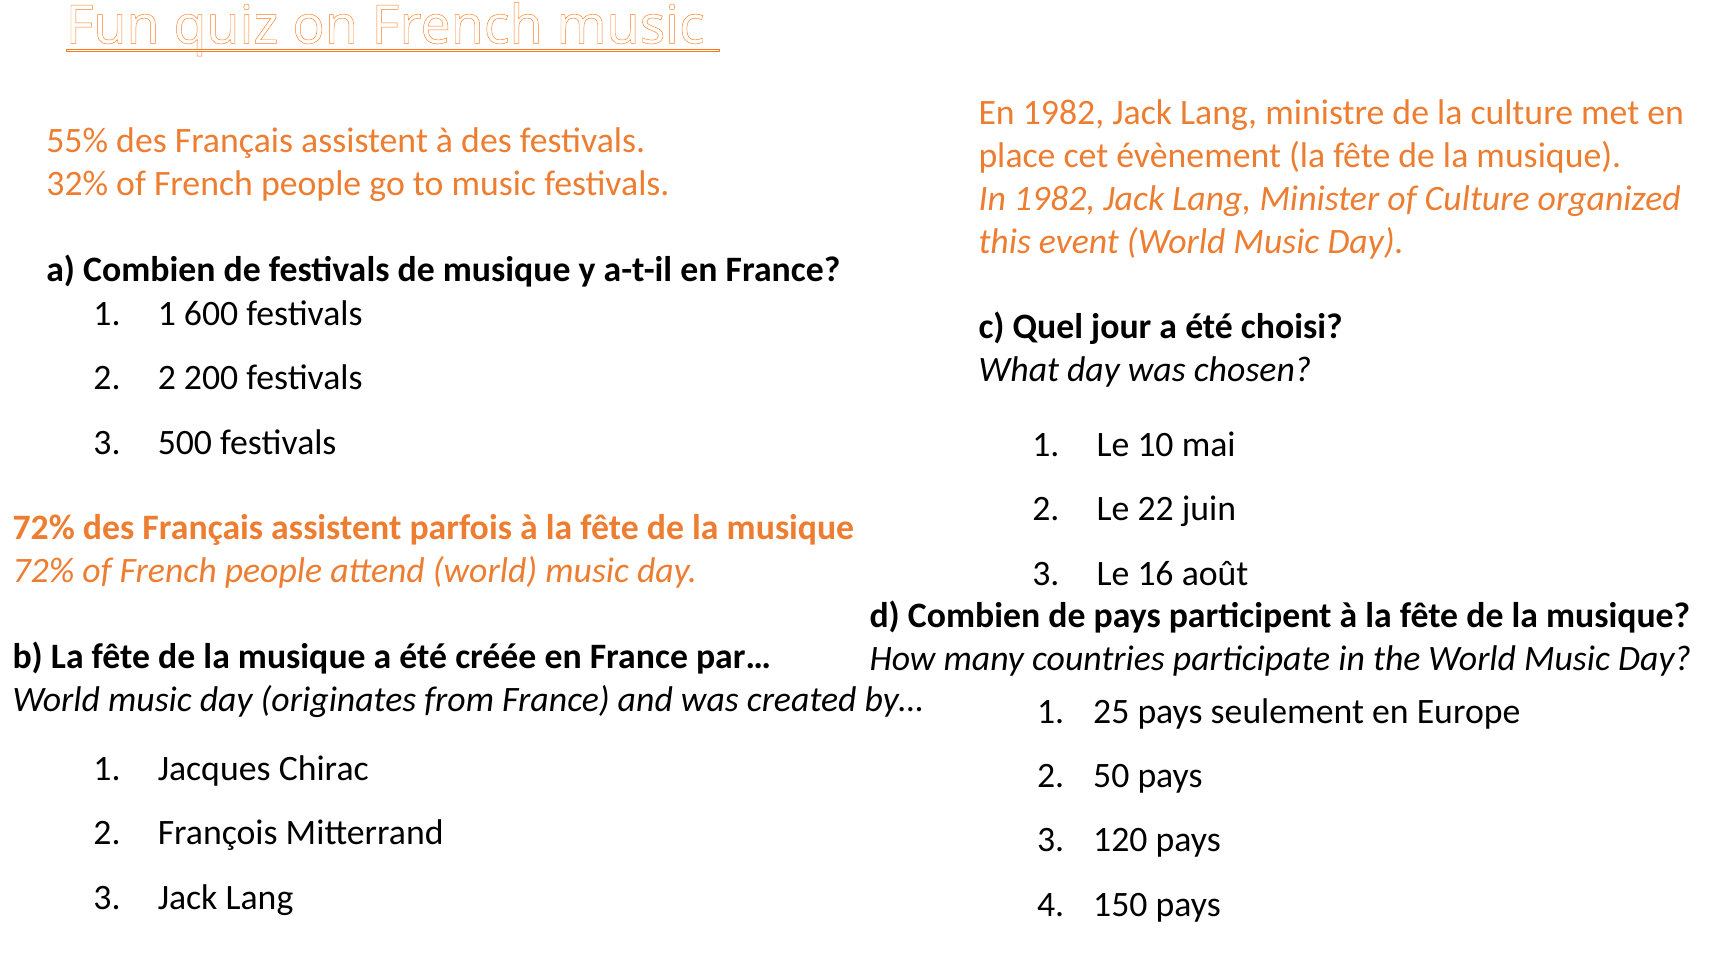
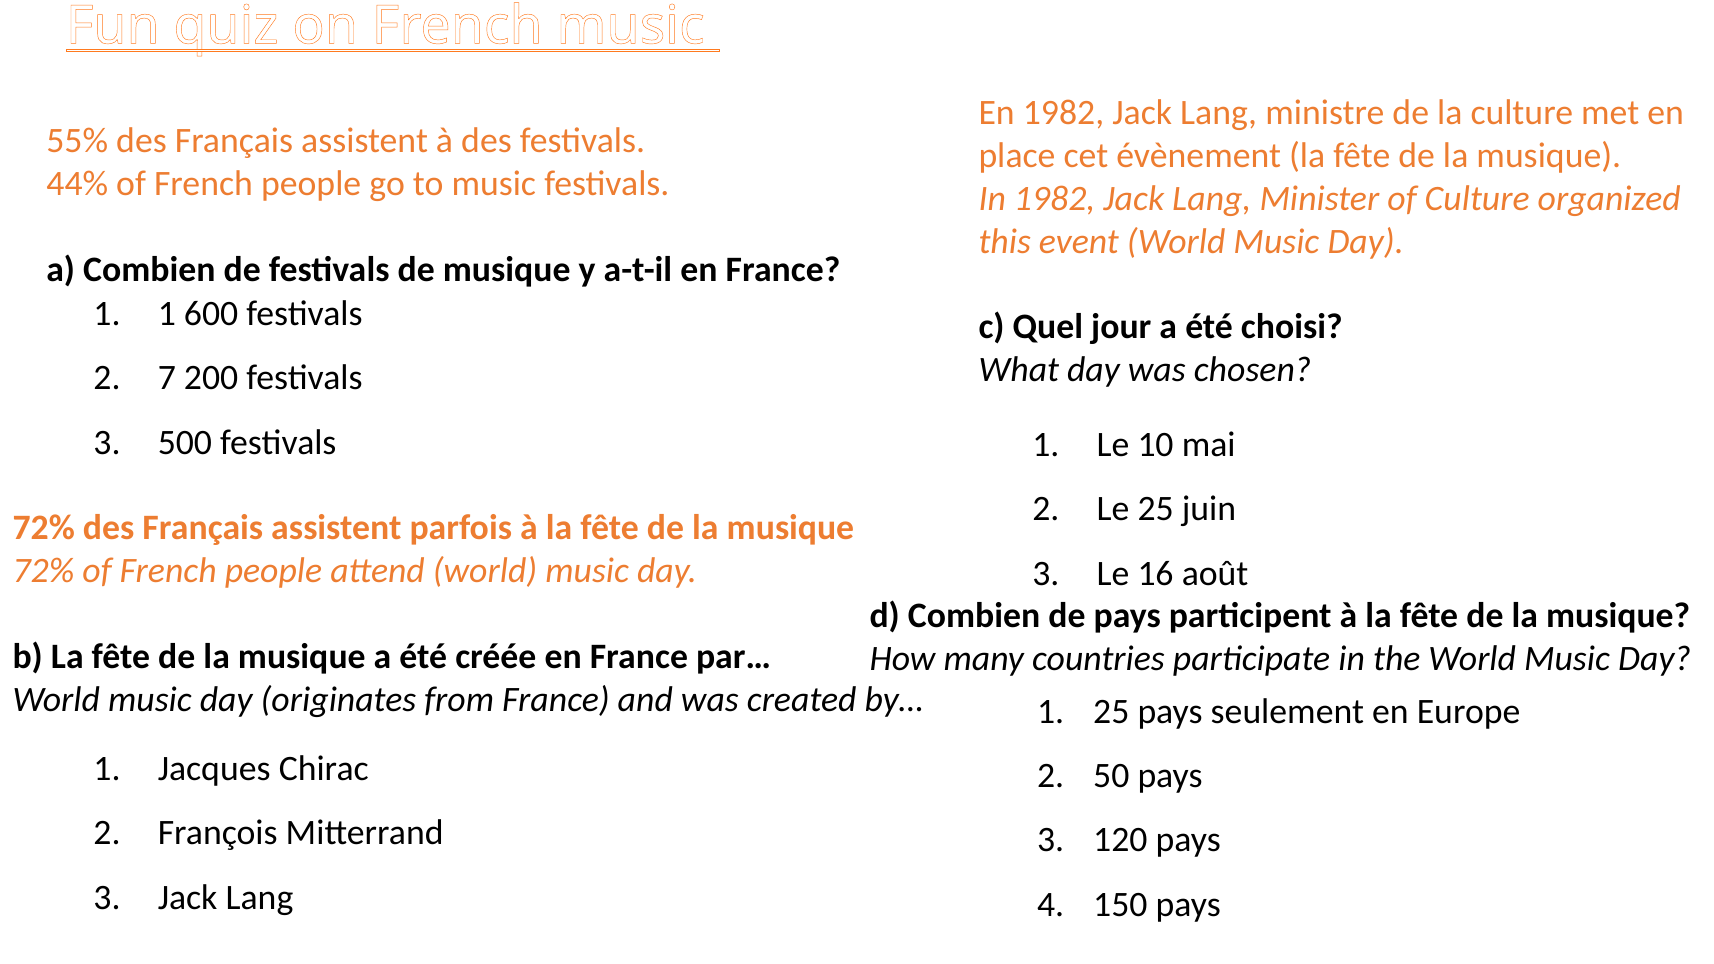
32%: 32% -> 44%
2 at (167, 378): 2 -> 7
Le 22: 22 -> 25
